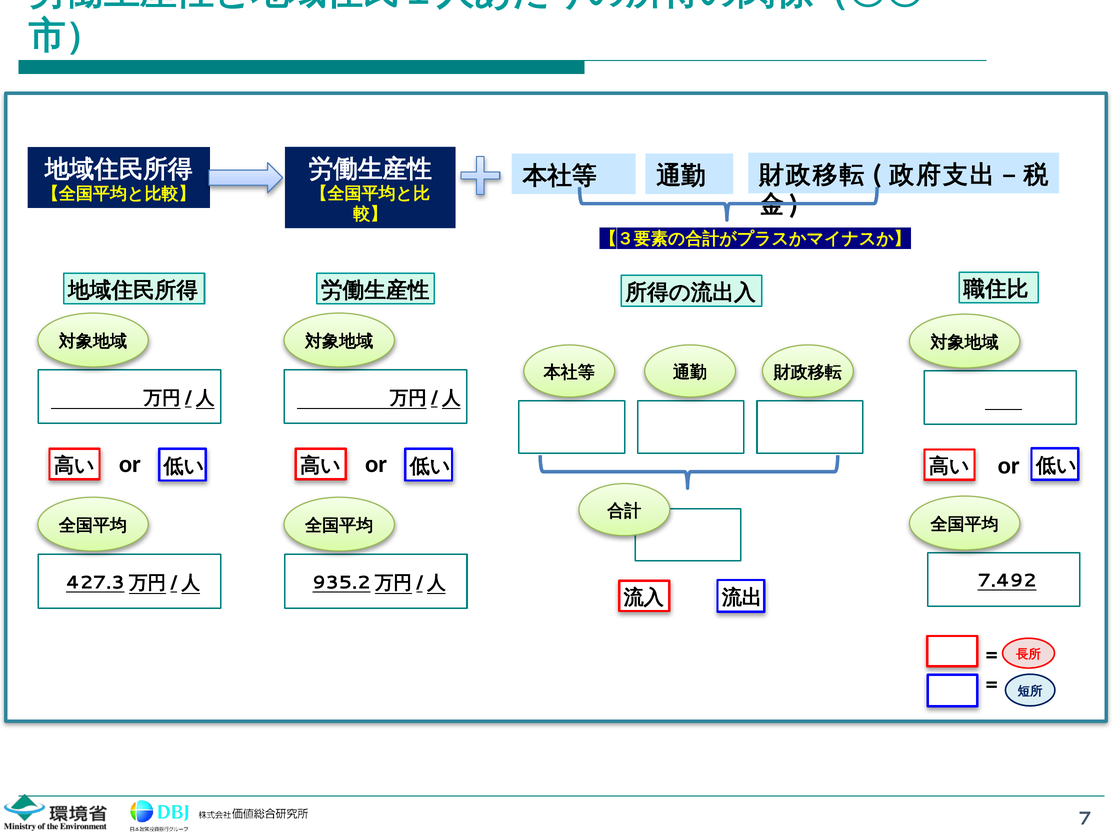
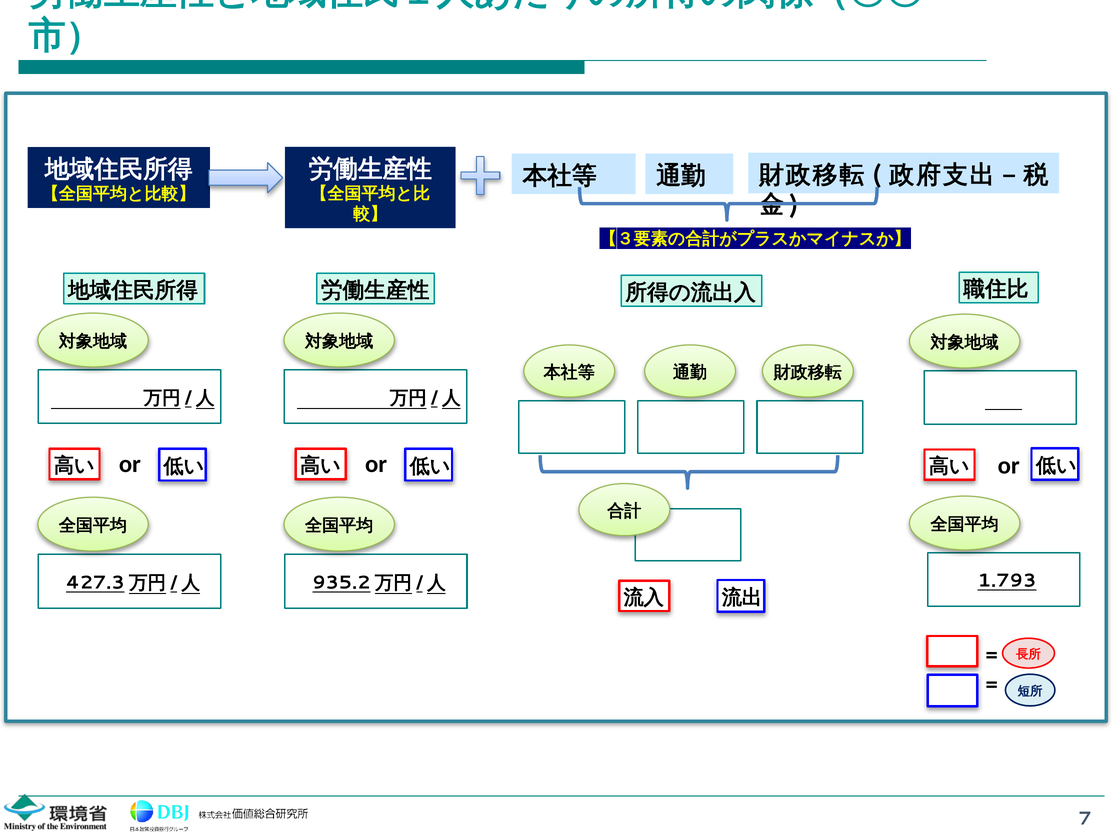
7.492: 7.492 -> 1.793
